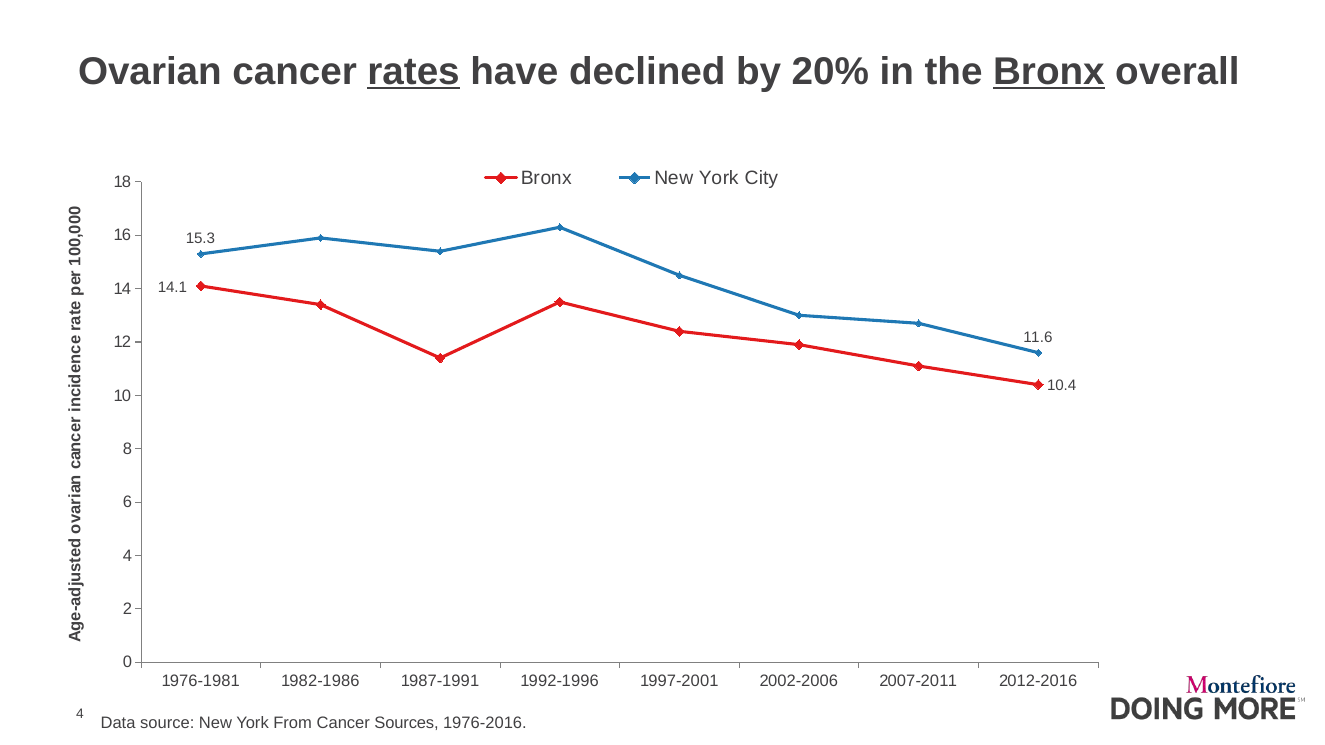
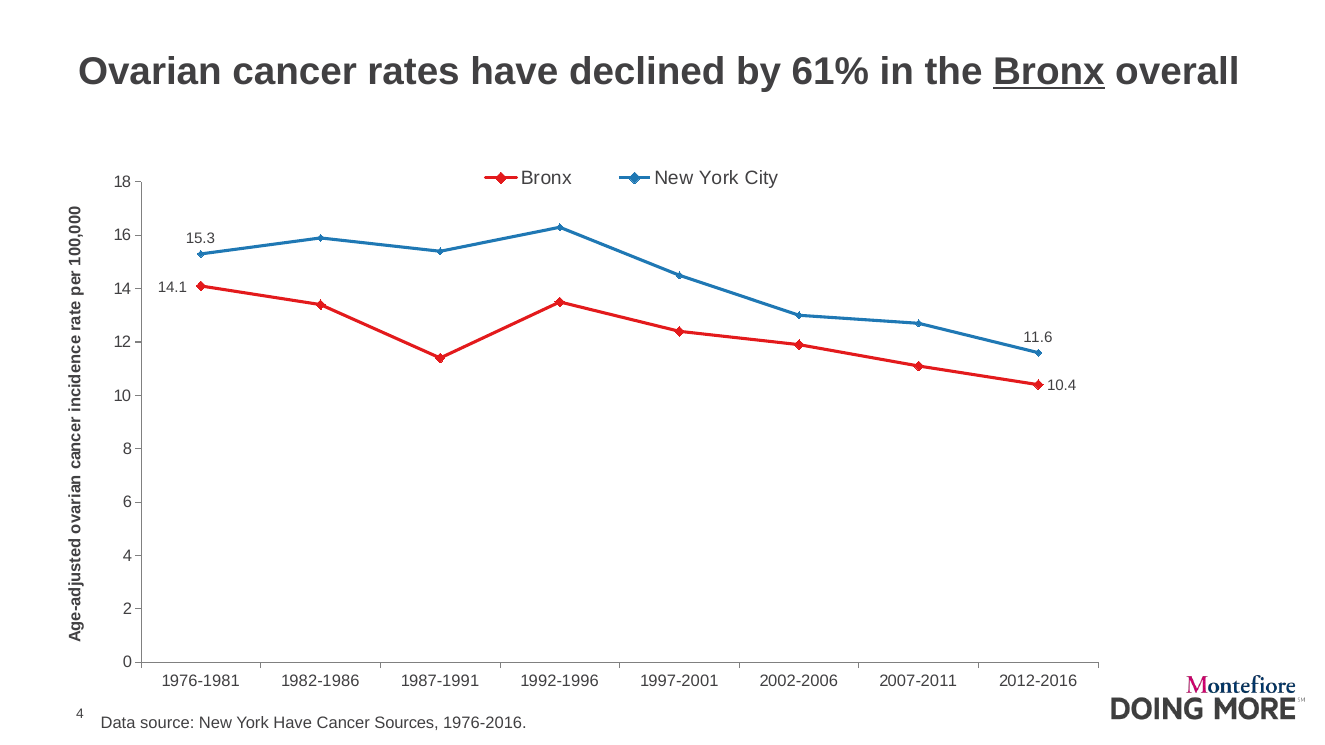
rates underline: present -> none
20%: 20% -> 61%
York From: From -> Have
